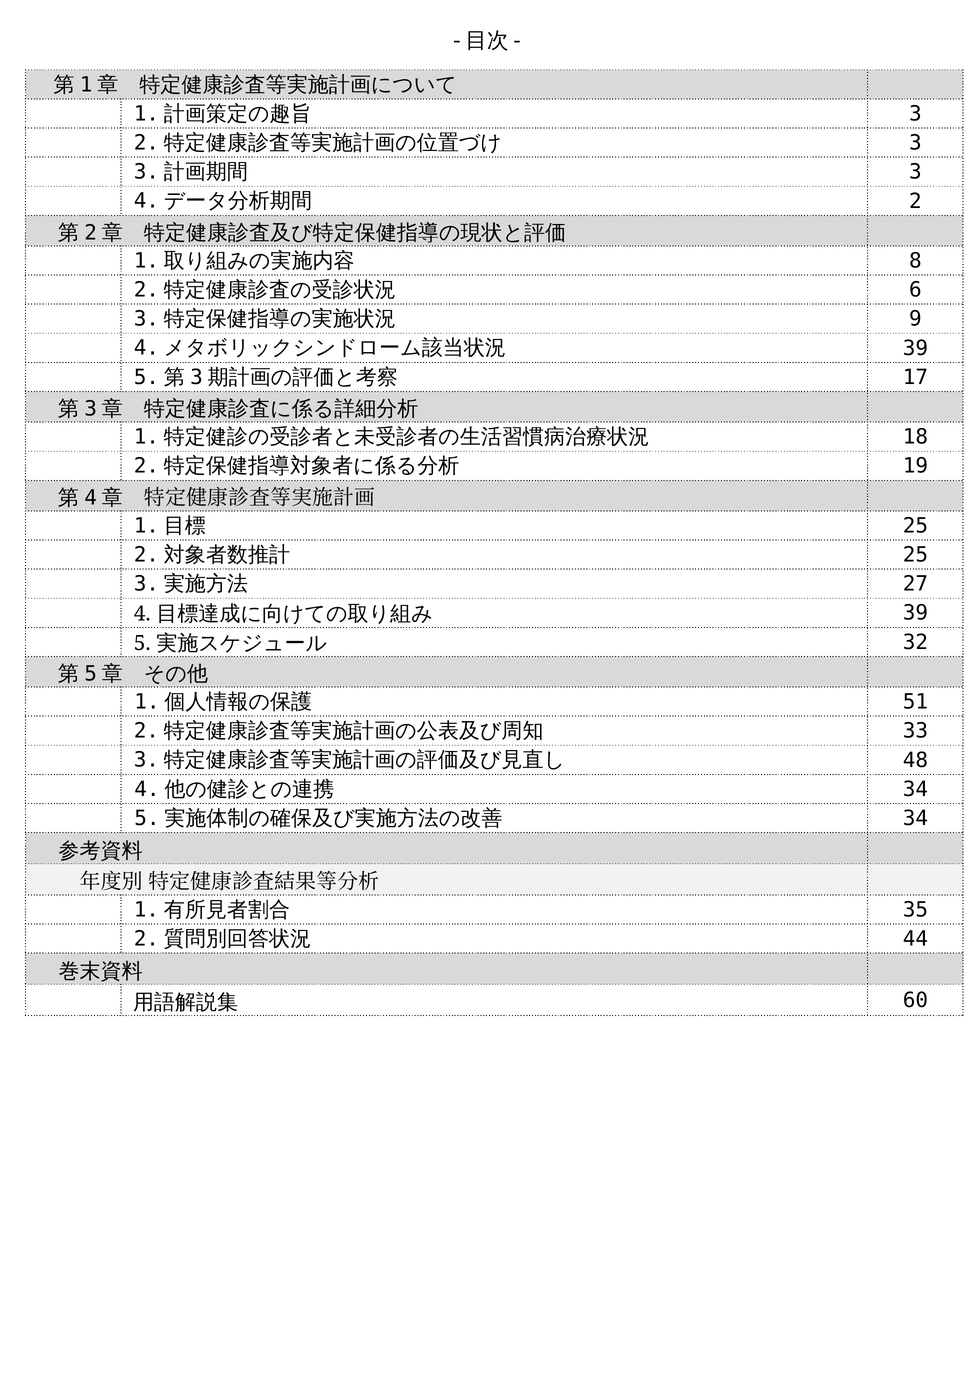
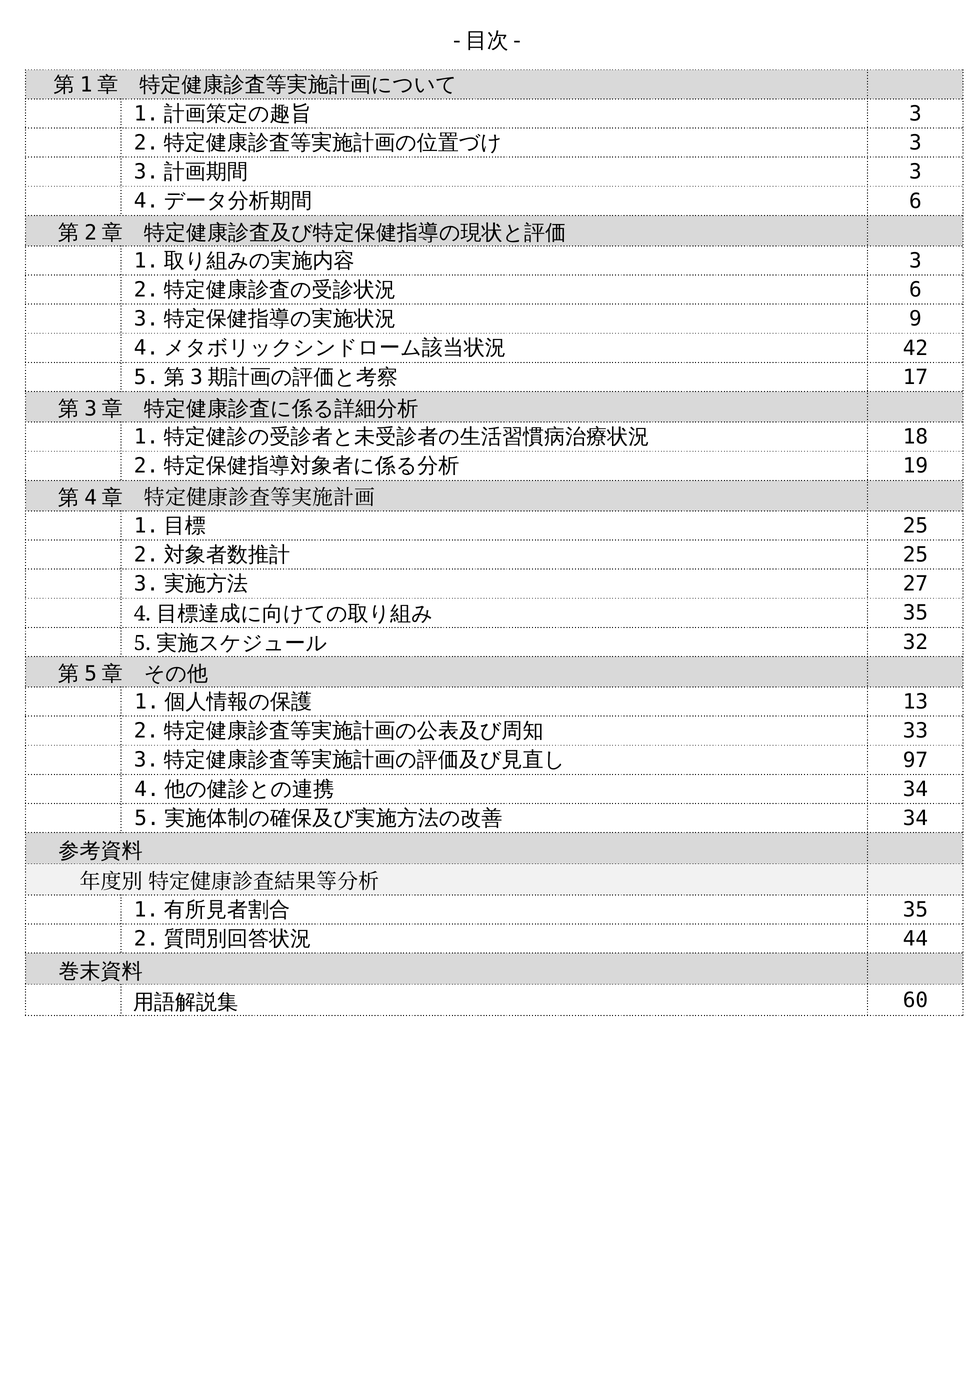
2 at (915, 201): 2 -> 6
8 at (915, 261): 8 -> 3
39 at (915, 348): 39 -> 42
39 at (915, 613): 39 -> 35
51: 51 -> 13
48: 48 -> 97
